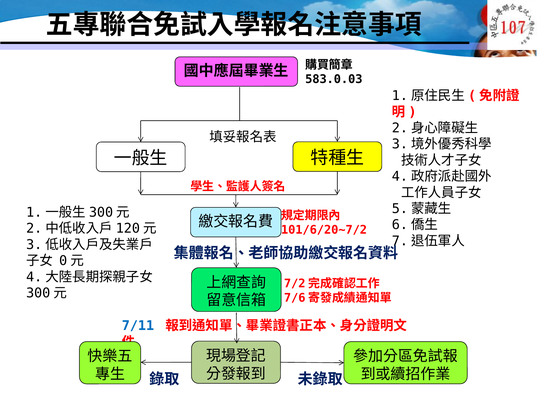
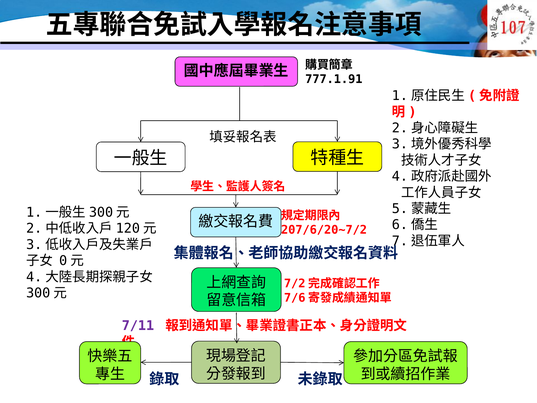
583.0.03: 583.0.03 -> 777.1.91
101/6/20~7/2: 101/6/20~7/2 -> 207/6/20~7/2
7/11 colour: blue -> purple
